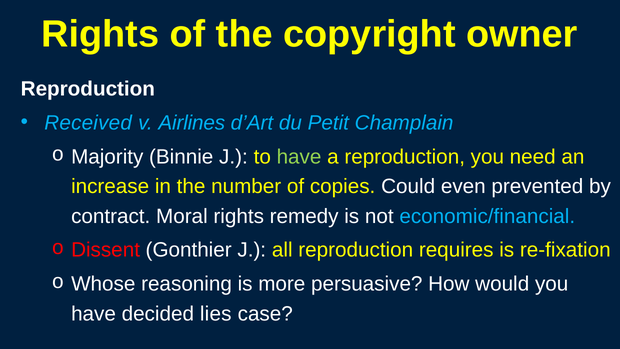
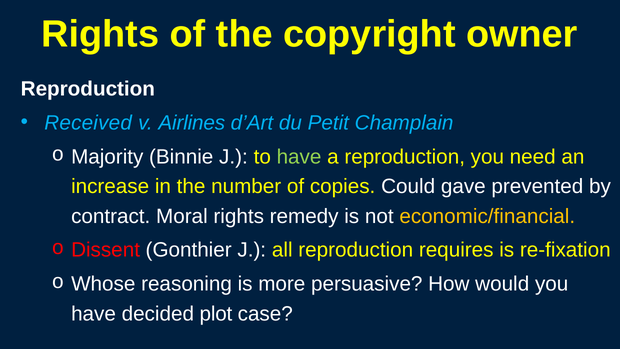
even: even -> gave
economic/financial colour: light blue -> yellow
lies: lies -> plot
